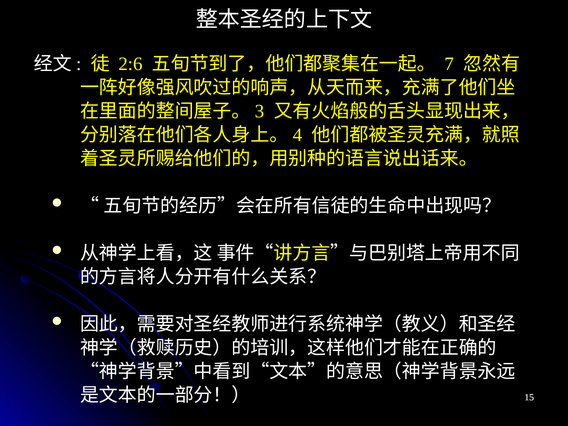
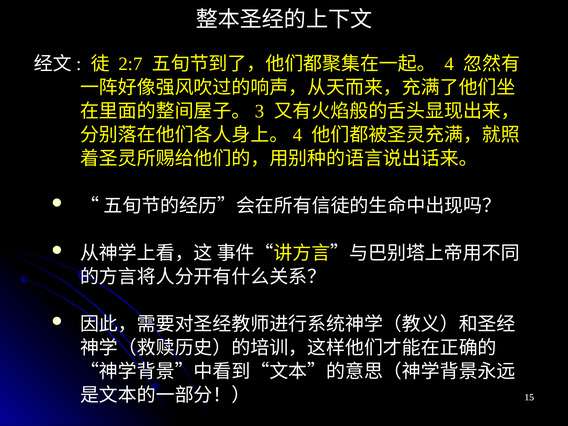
2:6: 2:6 -> 2:7
7: 7 -> 4
